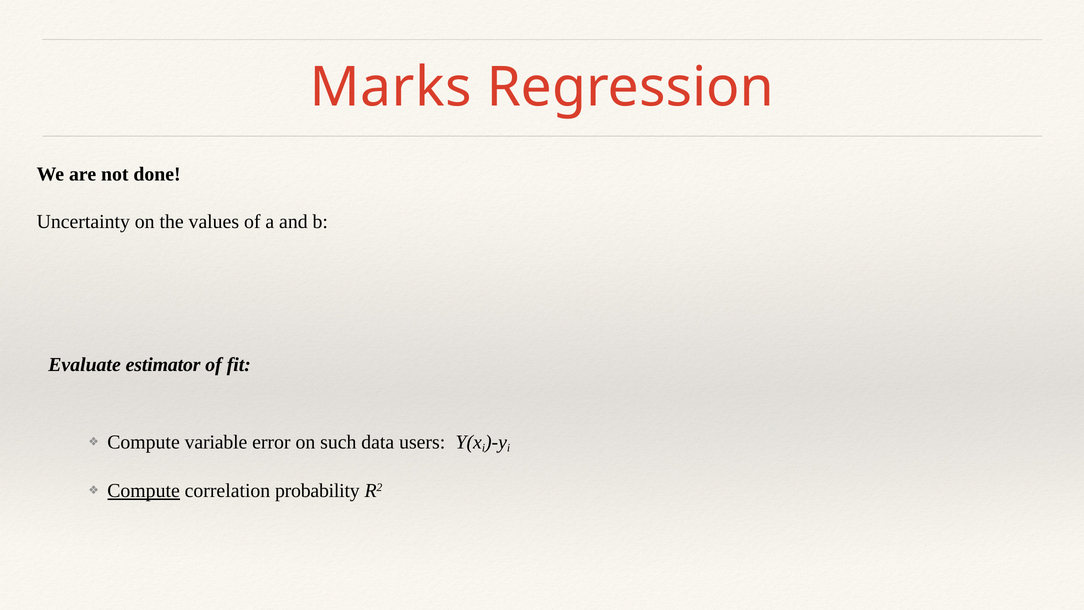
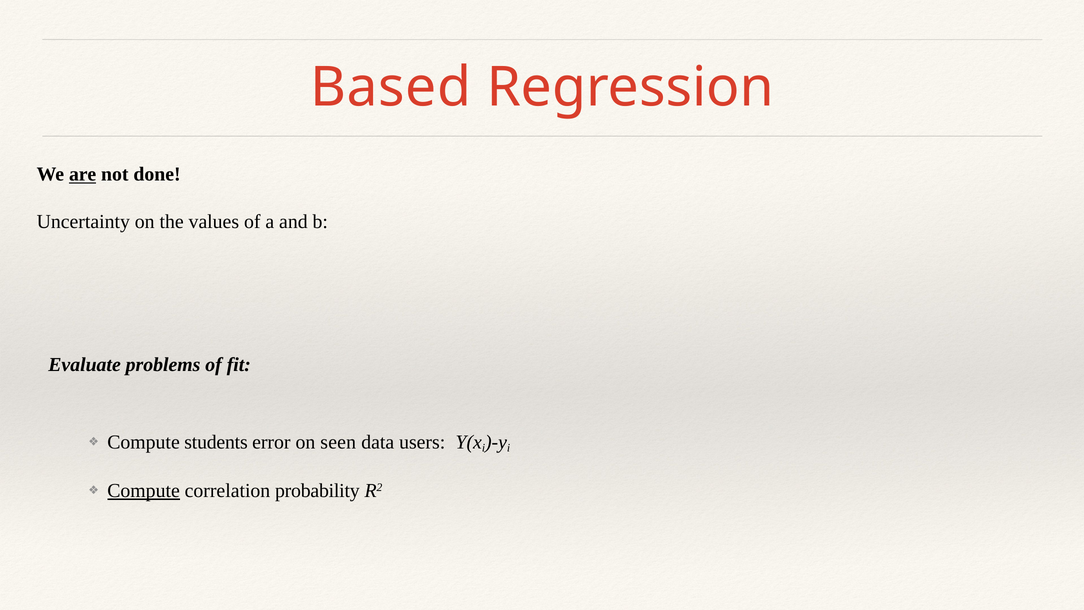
Marks: Marks -> Based
are underline: none -> present
estimator: estimator -> problems
variable: variable -> students
such: such -> seen
